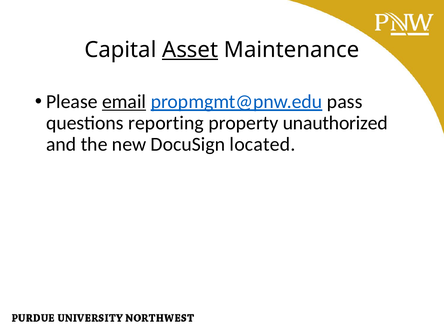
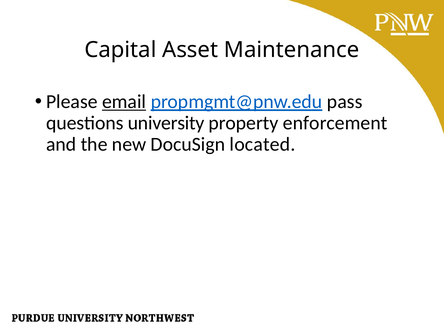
Asset underline: present -> none
reporting: reporting -> university
unauthorized: unauthorized -> enforcement
